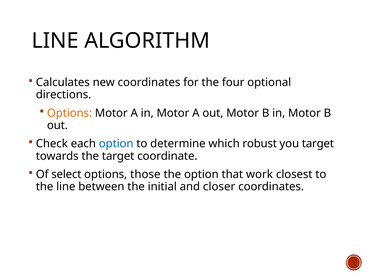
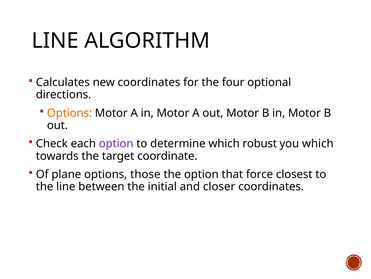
option at (116, 143) colour: blue -> purple
you target: target -> which
select: select -> plane
work: work -> force
